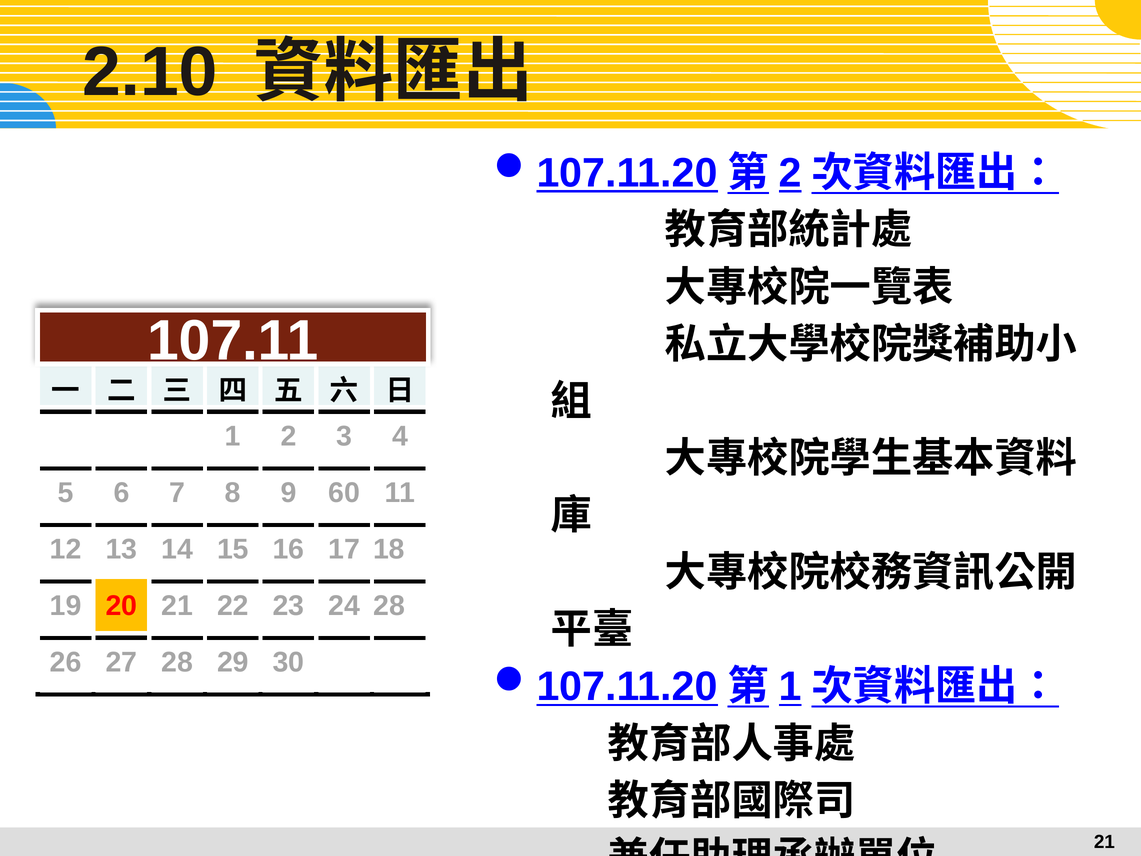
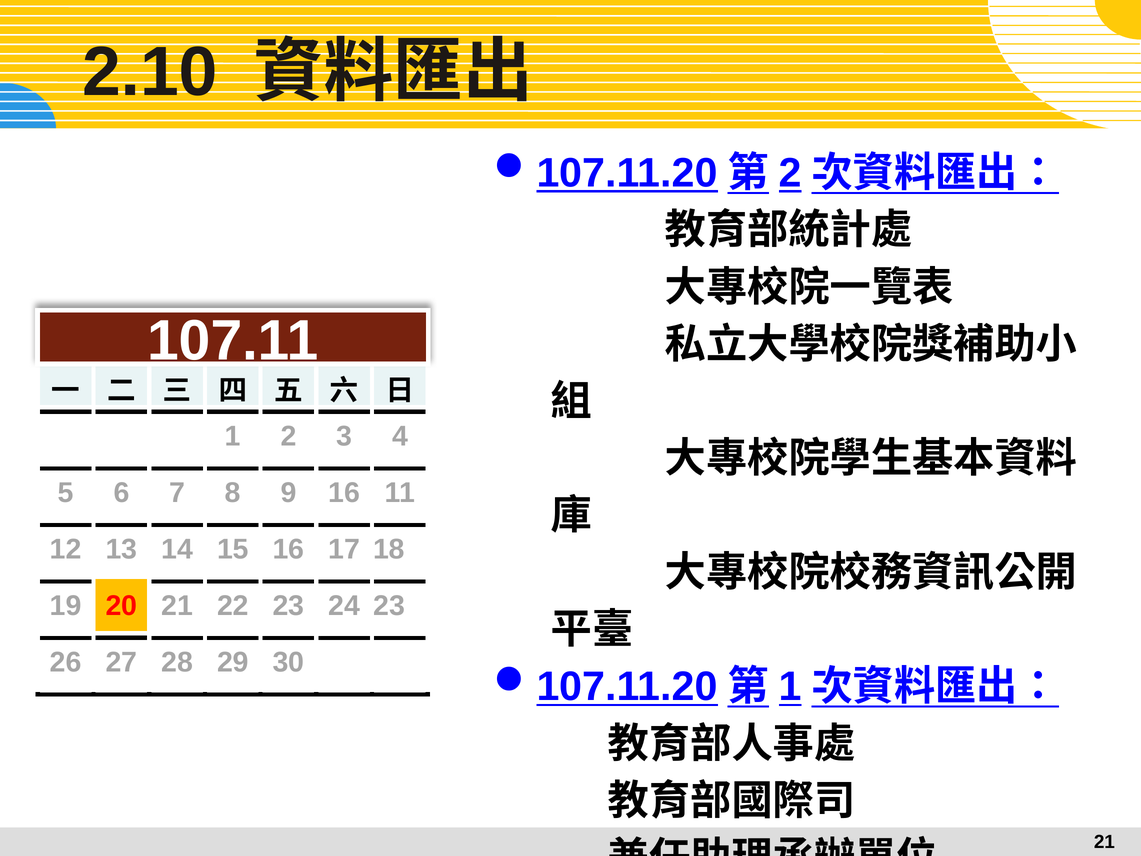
9 60: 60 -> 16
24 28: 28 -> 23
